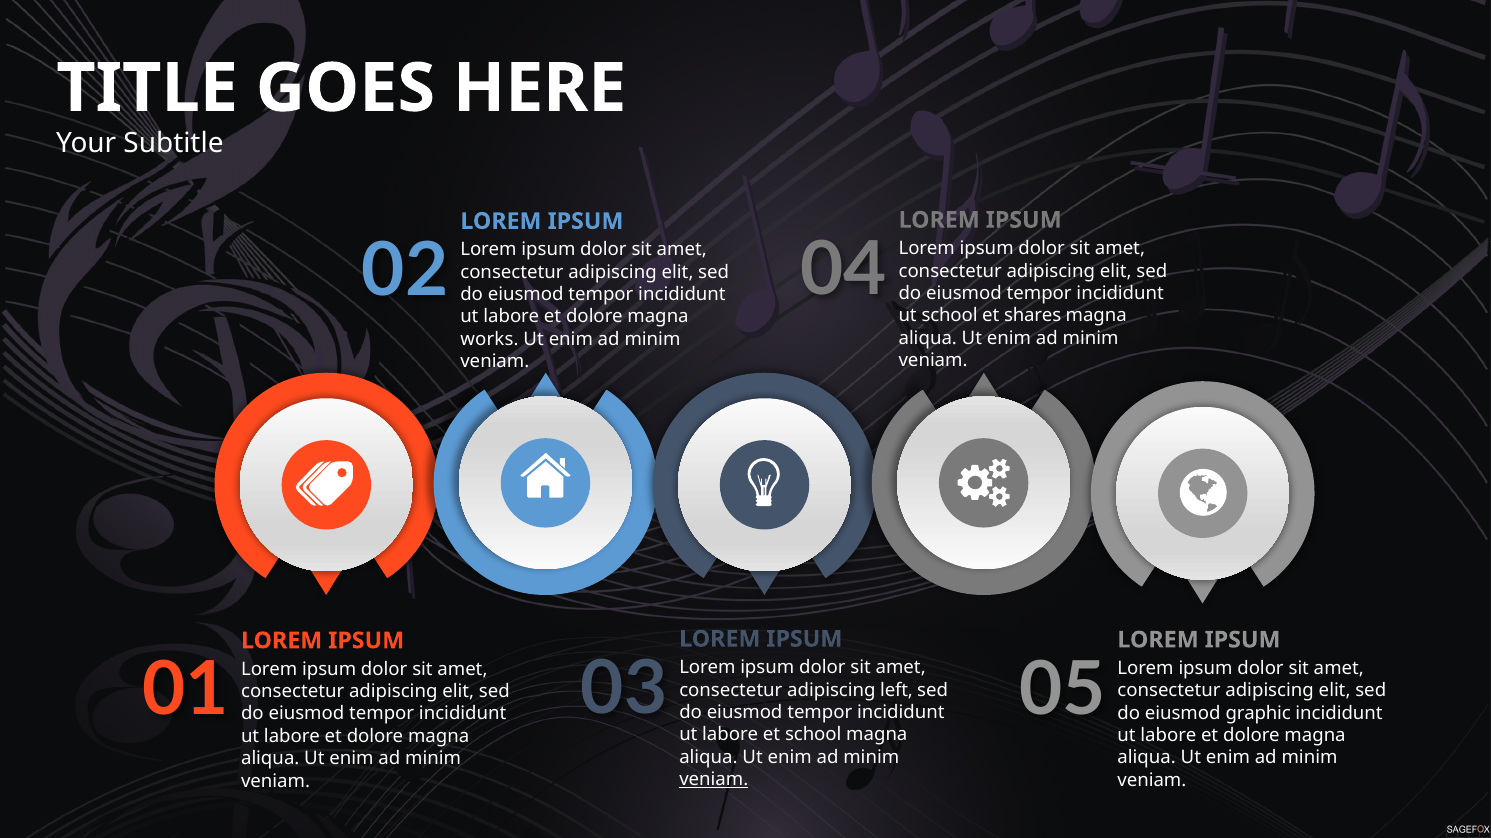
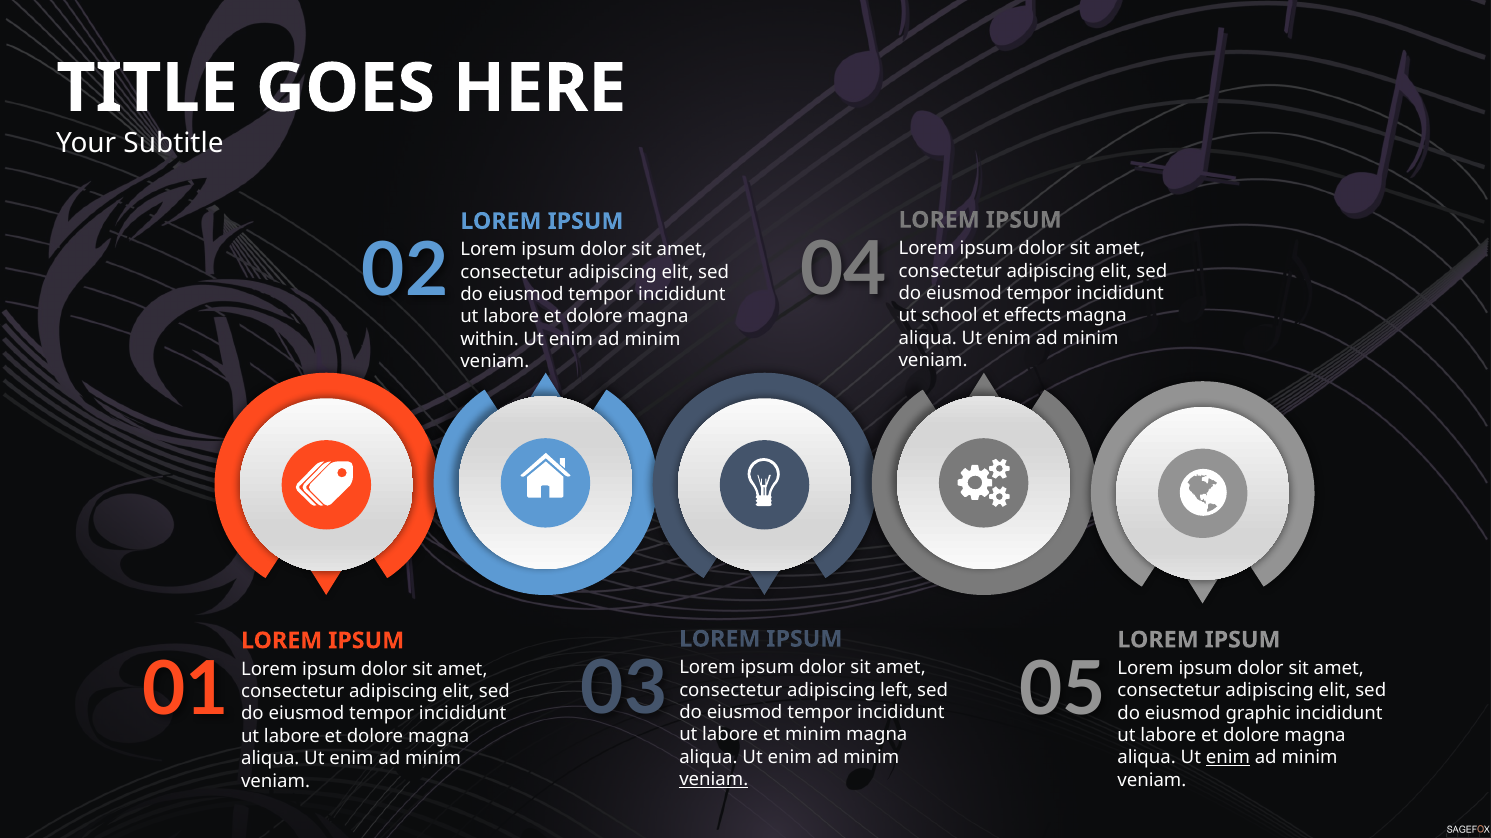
shares: shares -> effects
works: works -> within
et school: school -> minim
enim at (1228, 758) underline: none -> present
